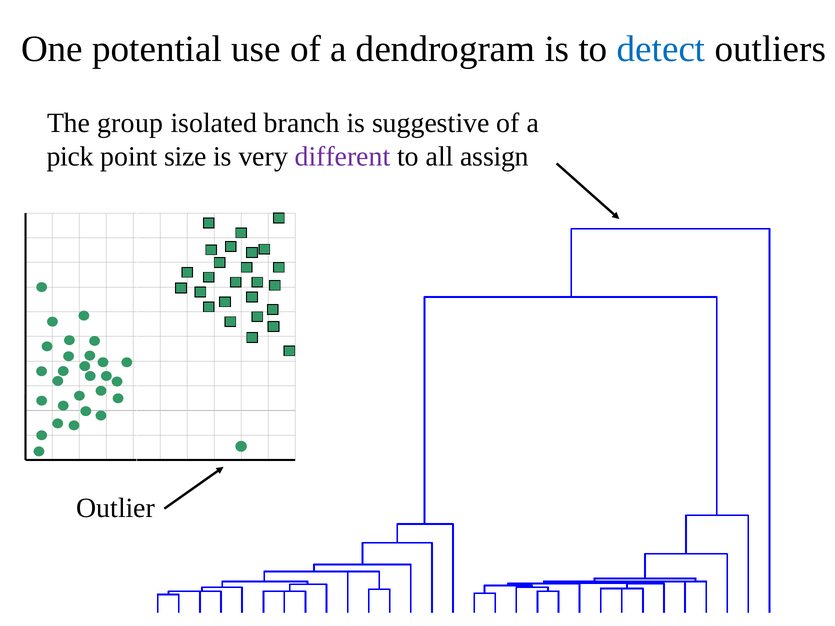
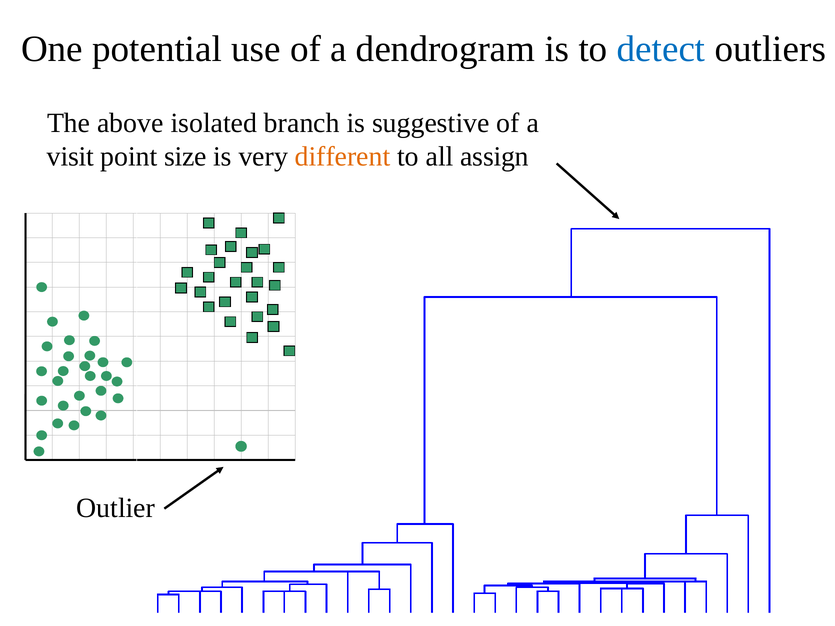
group: group -> above
pick: pick -> visit
different colour: purple -> orange
